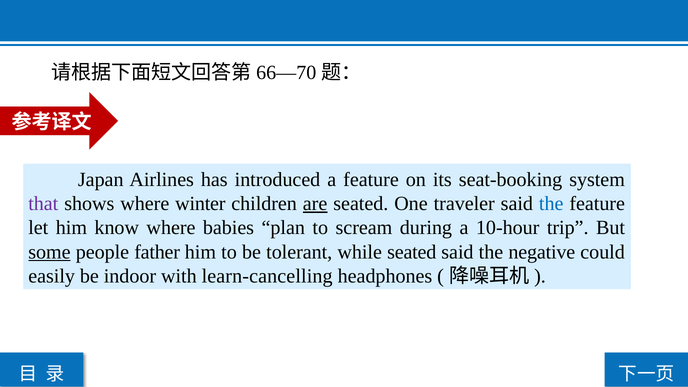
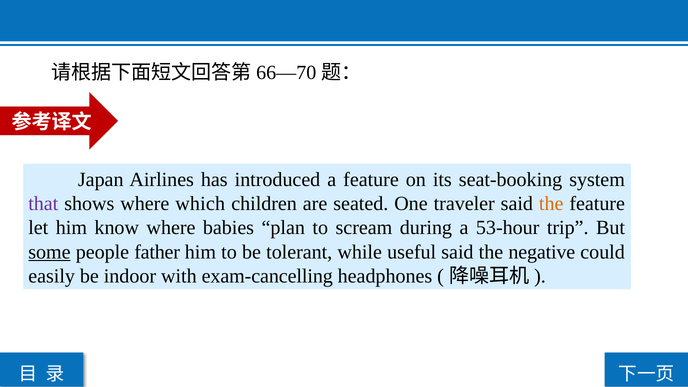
winter: winter -> which
are underline: present -> none
the at (551, 204) colour: blue -> orange
10-hour: 10-hour -> 53-hour
while seated: seated -> useful
learn-cancelling: learn-cancelling -> exam-cancelling
